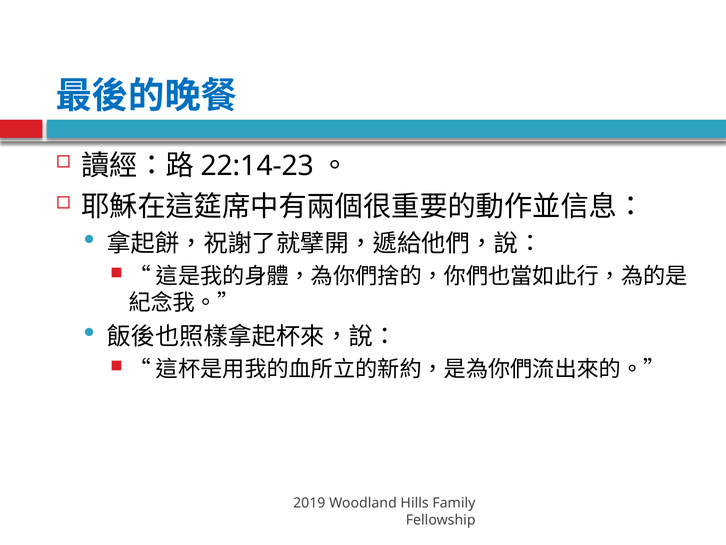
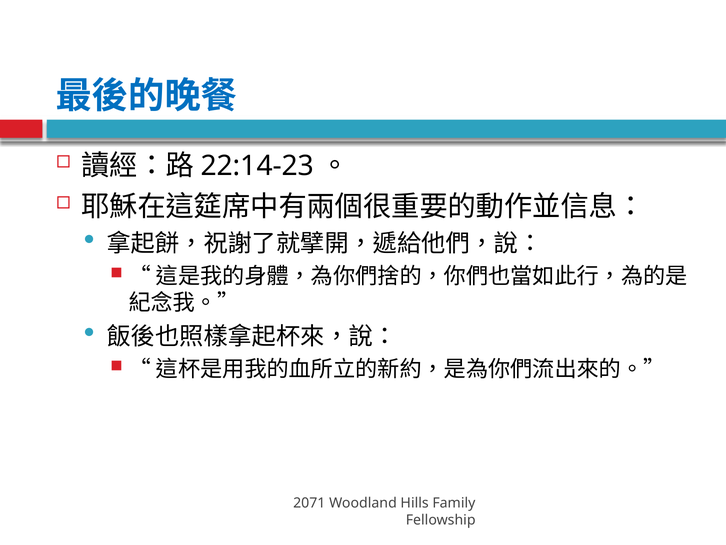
2019: 2019 -> 2071
